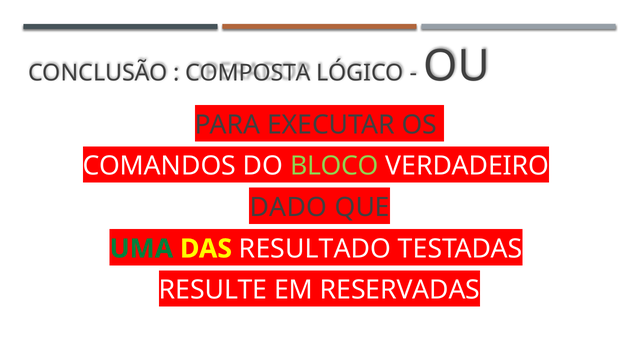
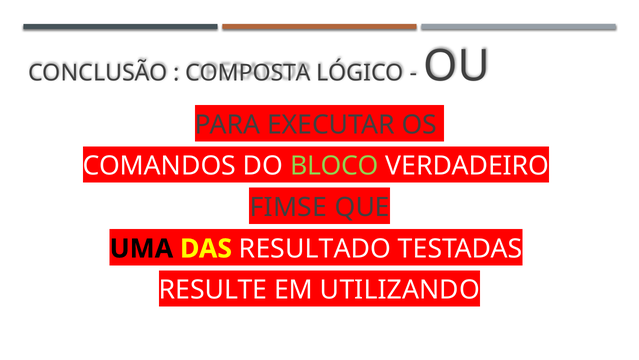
DADO: DADO -> FIMSE
UMA colour: green -> black
RESERVADAS: RESERVADAS -> UTILIZANDO
